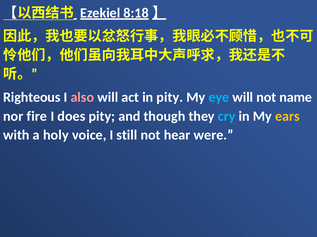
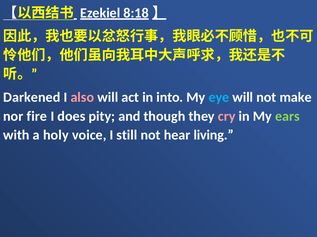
Righteous: Righteous -> Darkened
in pity: pity -> into
name: name -> make
cry colour: light blue -> pink
ears colour: yellow -> light green
were: were -> living
